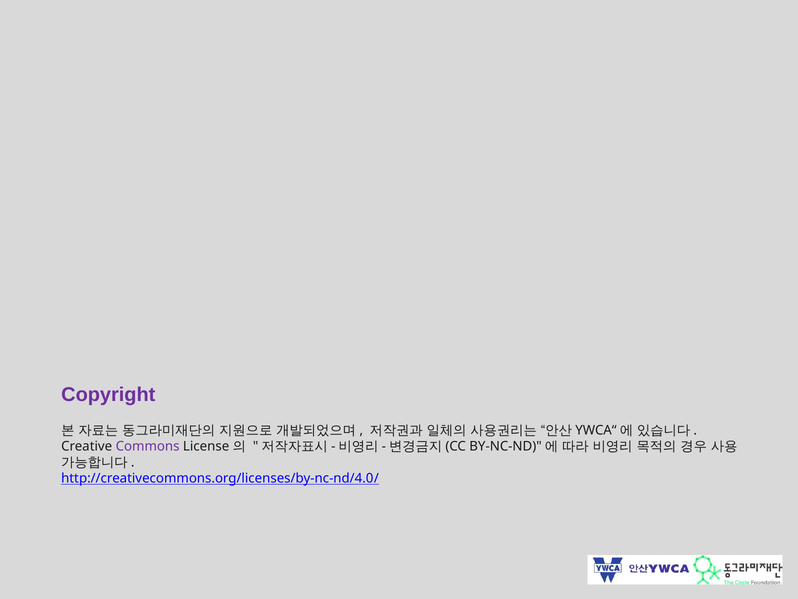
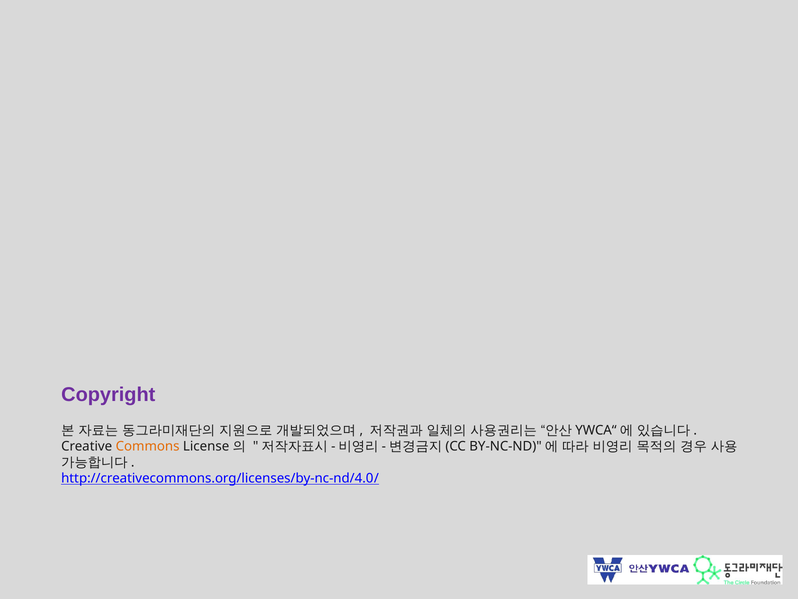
Commons colour: purple -> orange
